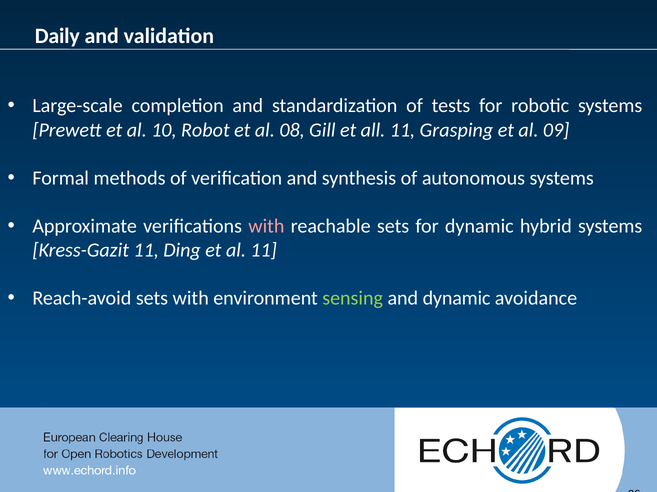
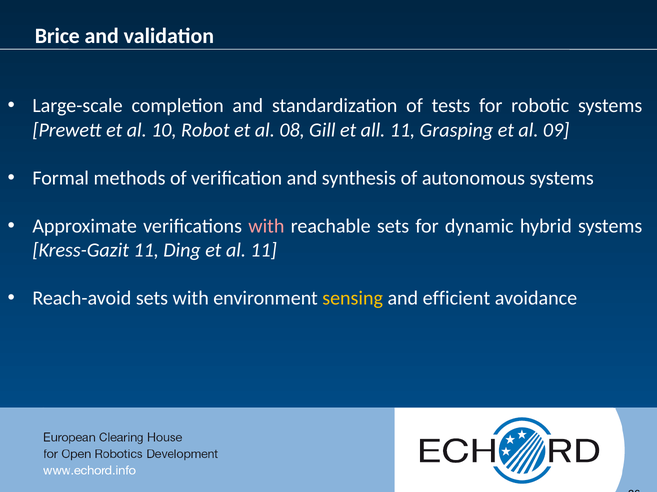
Daily: Daily -> Brice
sensing colour: light green -> yellow
and dynamic: dynamic -> efficient
